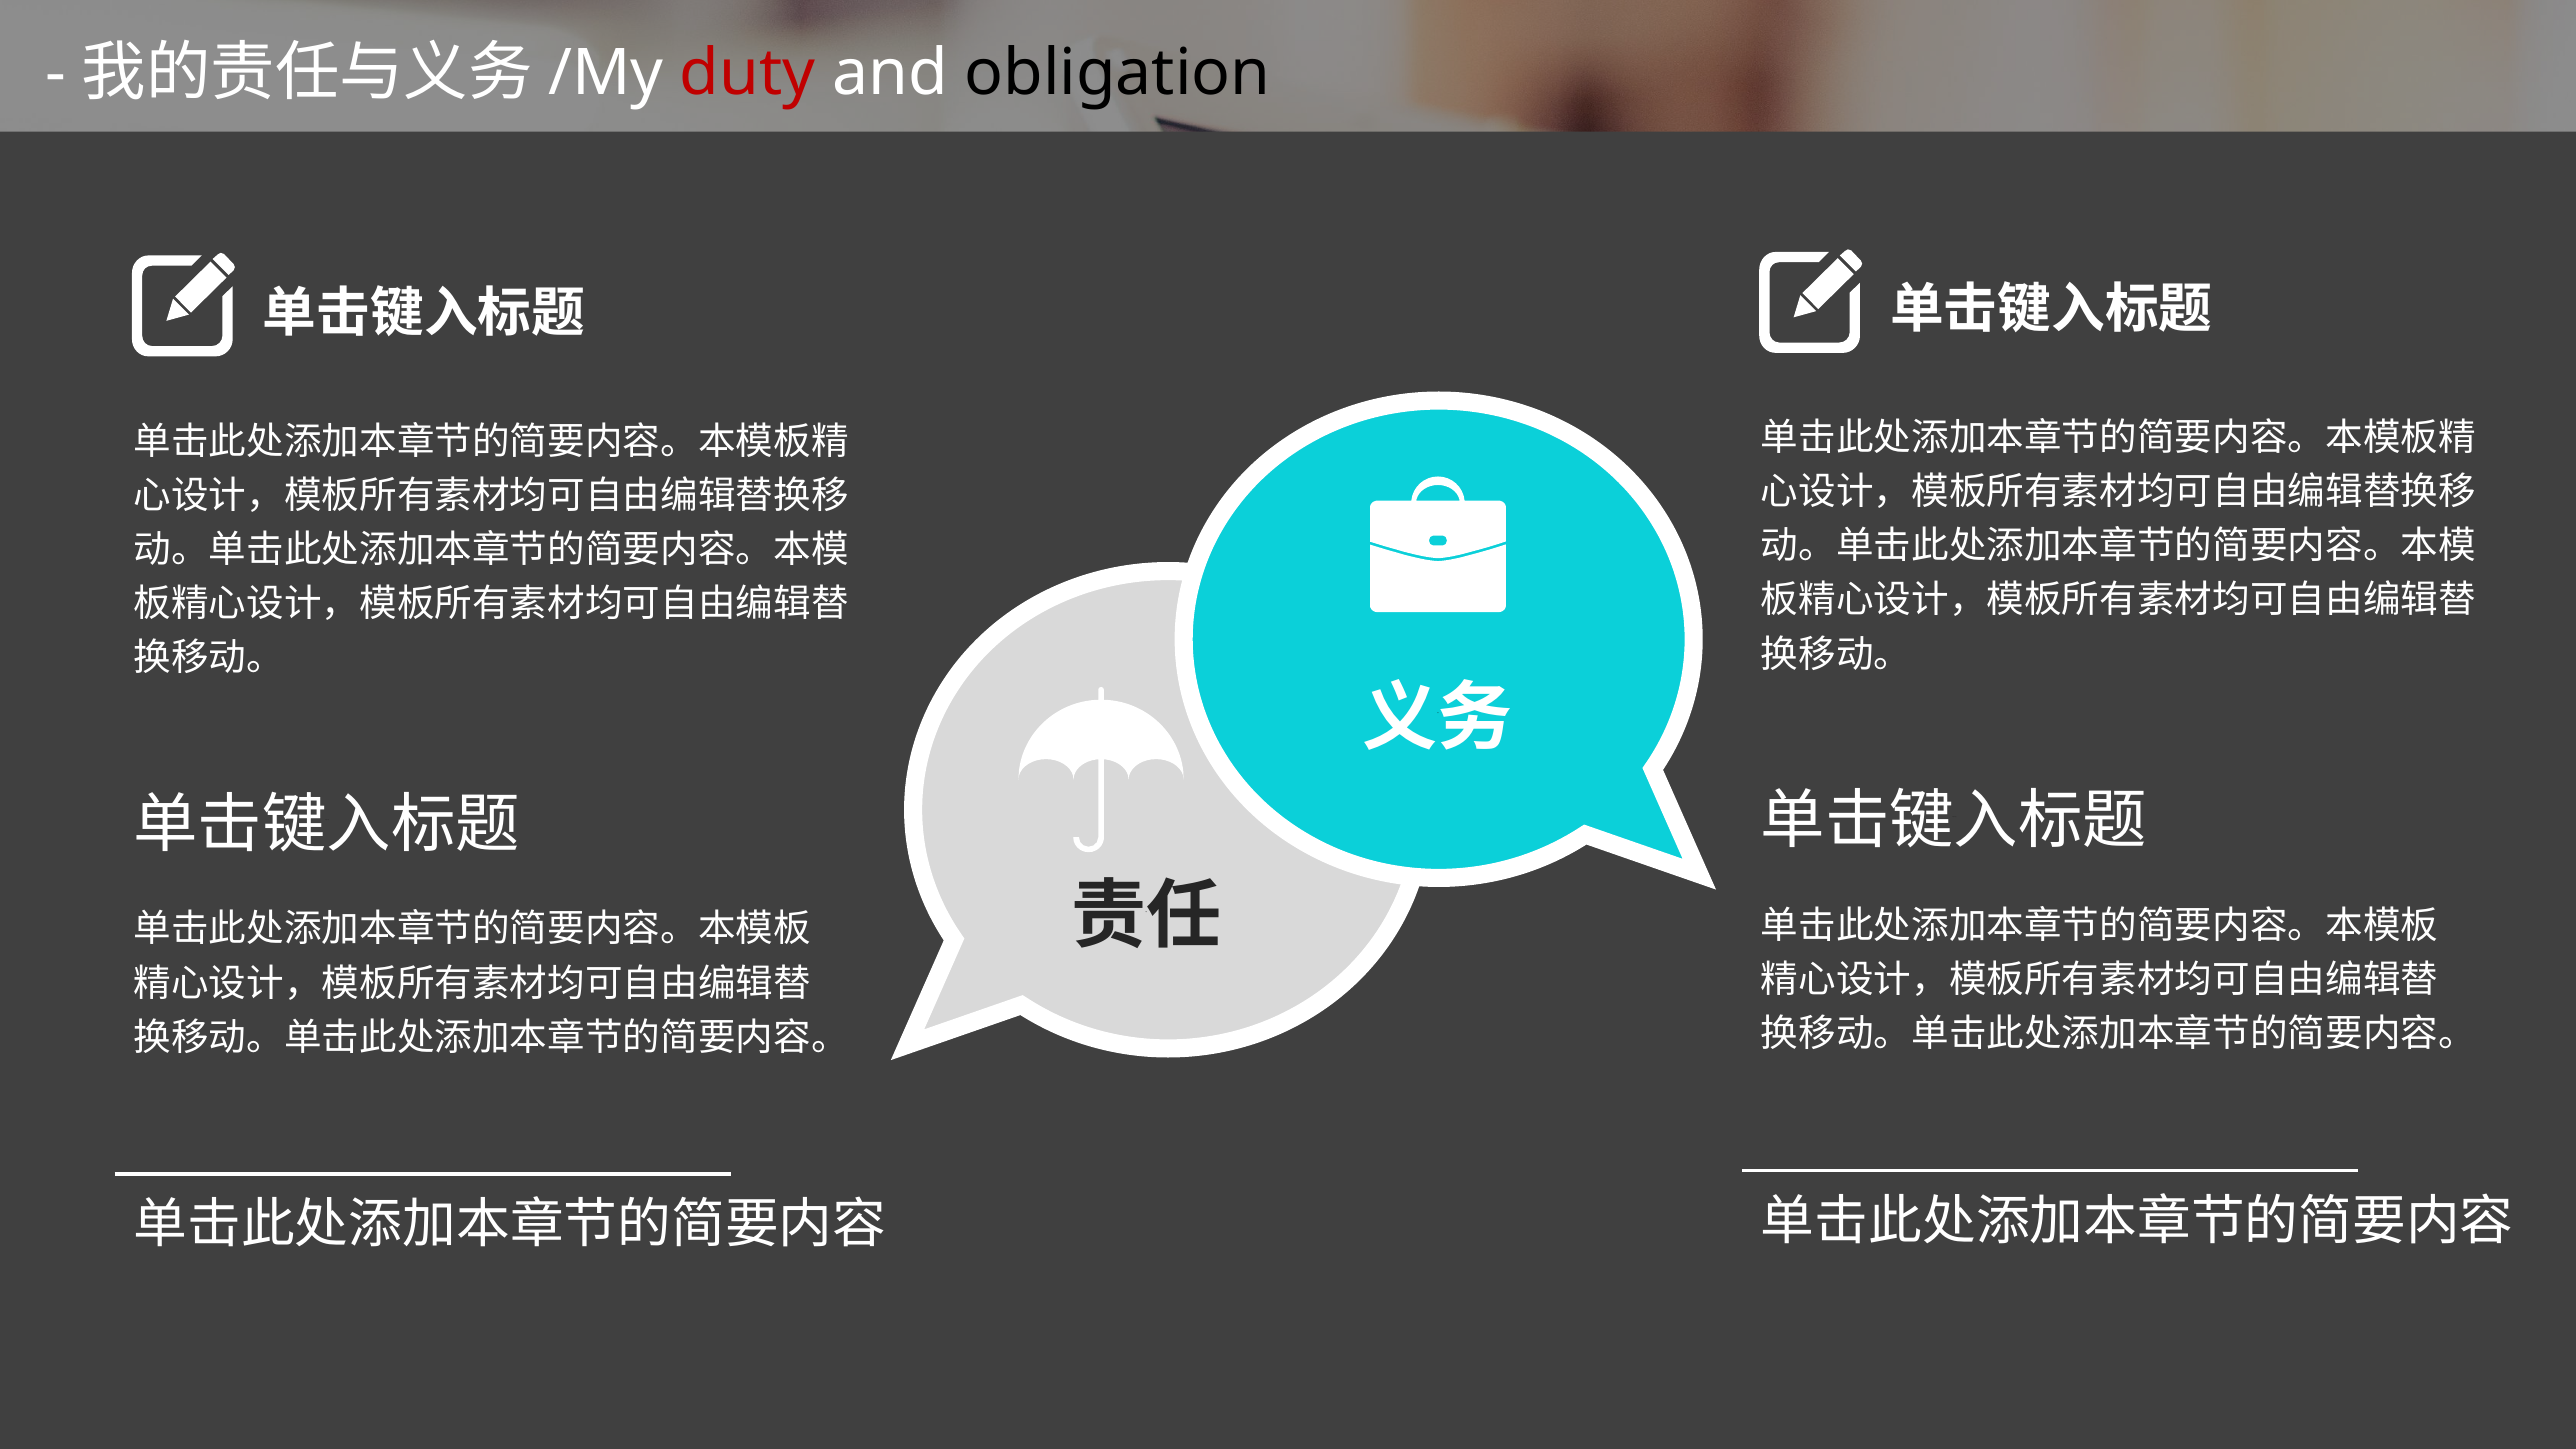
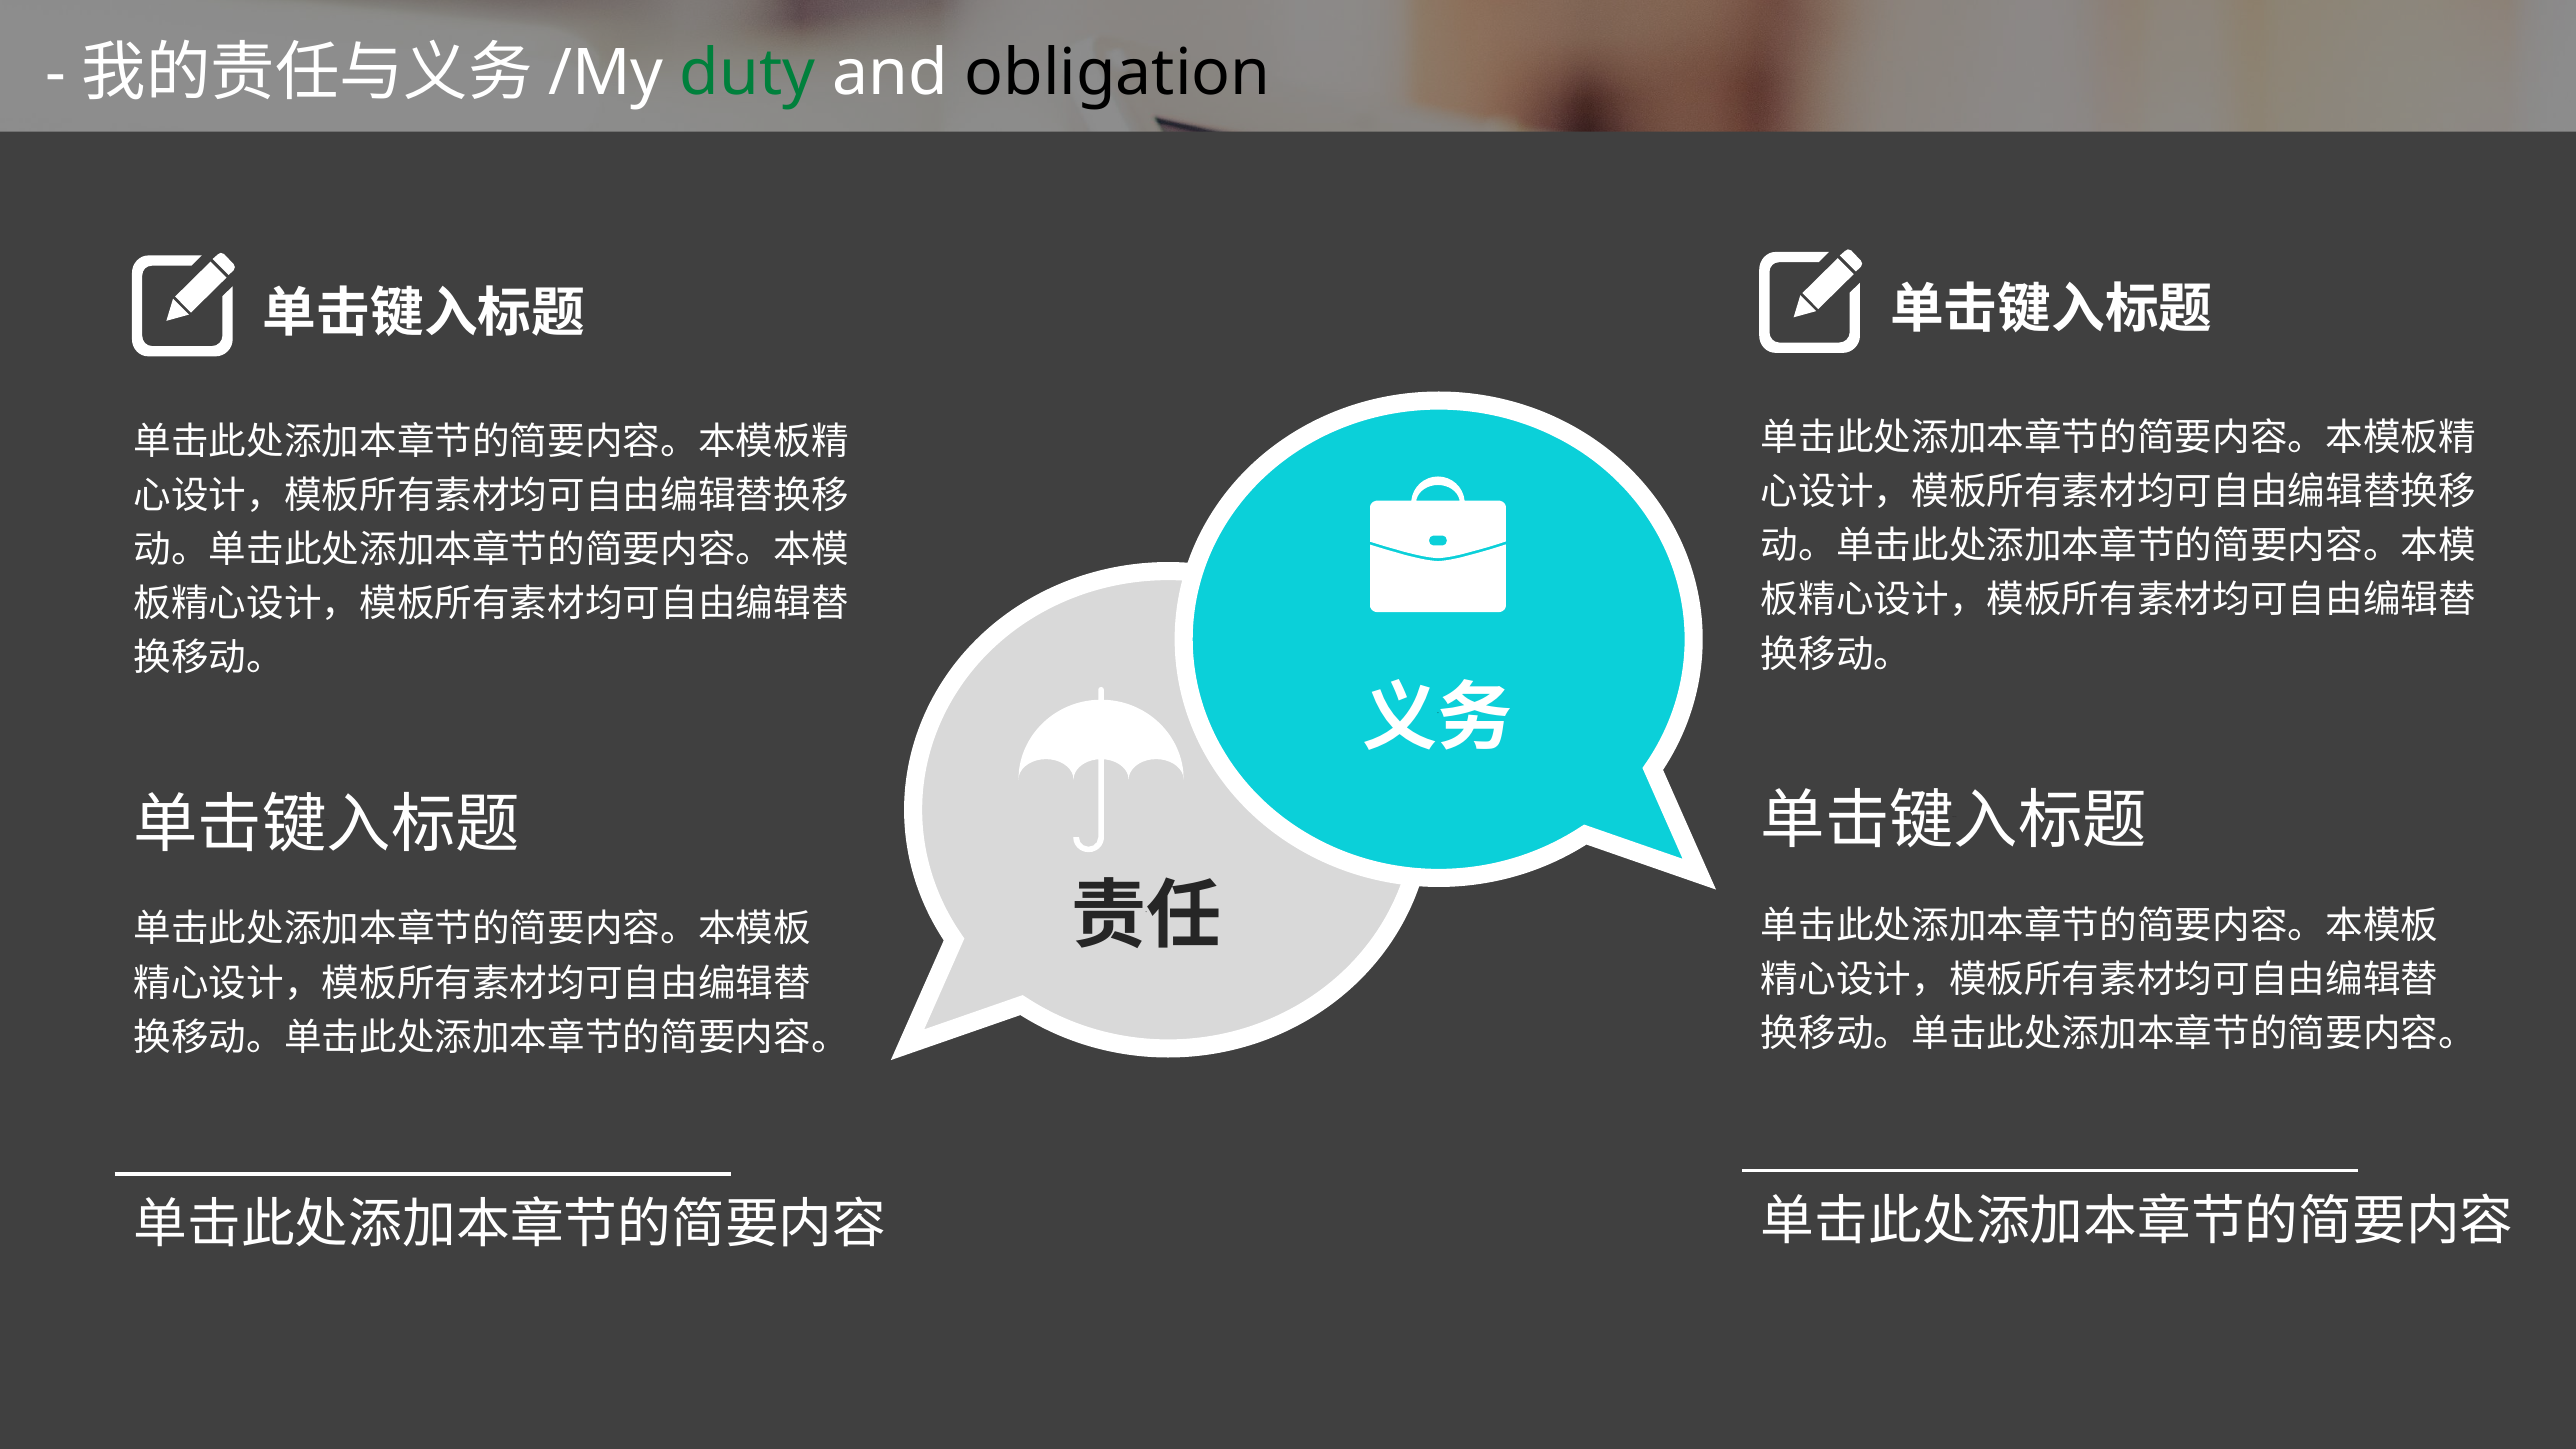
duty colour: red -> green
